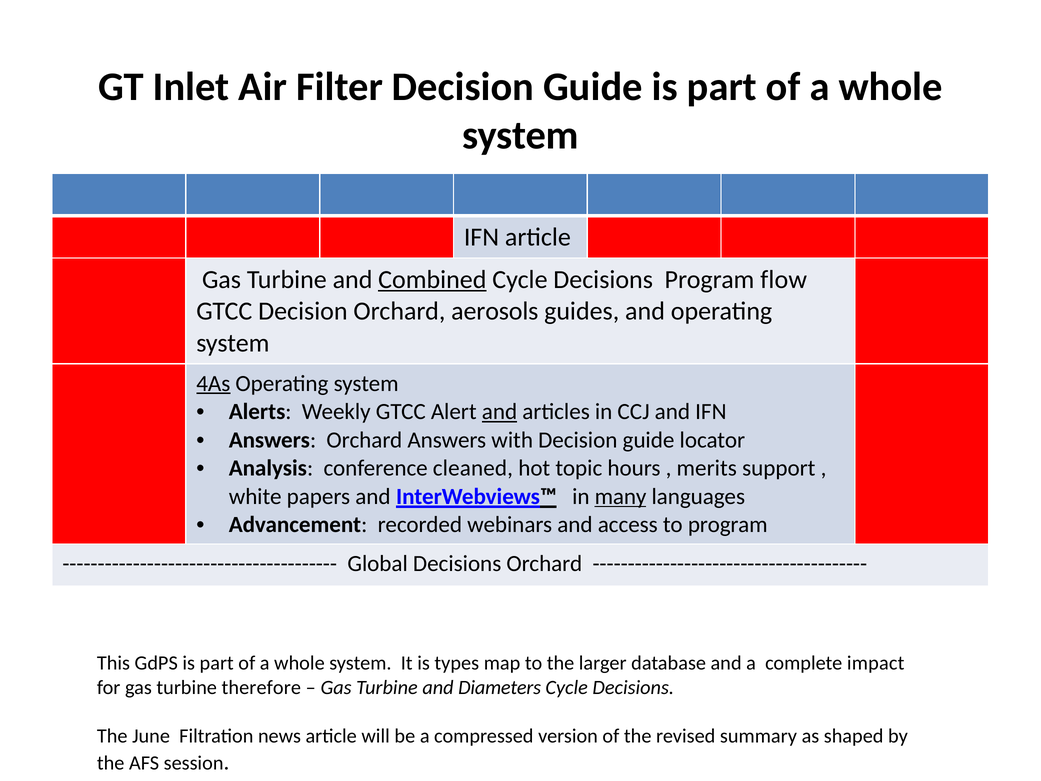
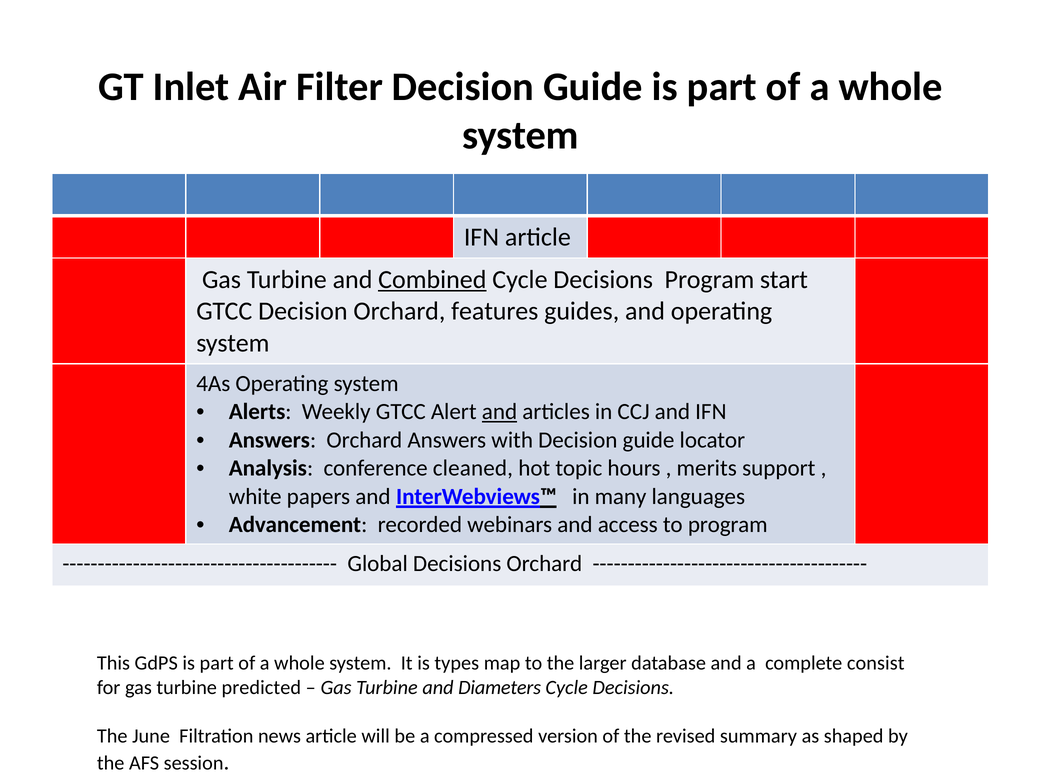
flow: flow -> start
aerosols: aerosols -> features
4As underline: present -> none
many underline: present -> none
impact: impact -> consist
therefore: therefore -> predicted
